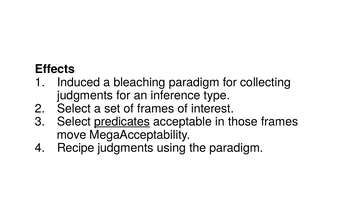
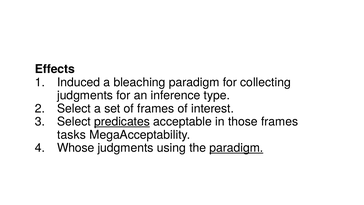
move: move -> tasks
Recipe: Recipe -> Whose
paradigm at (236, 148) underline: none -> present
